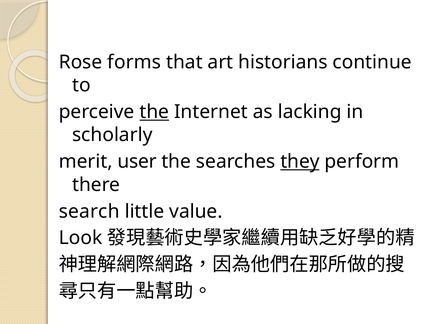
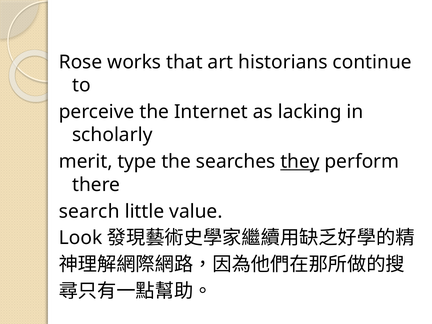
forms: forms -> works
the at (154, 112) underline: present -> none
user: user -> type
